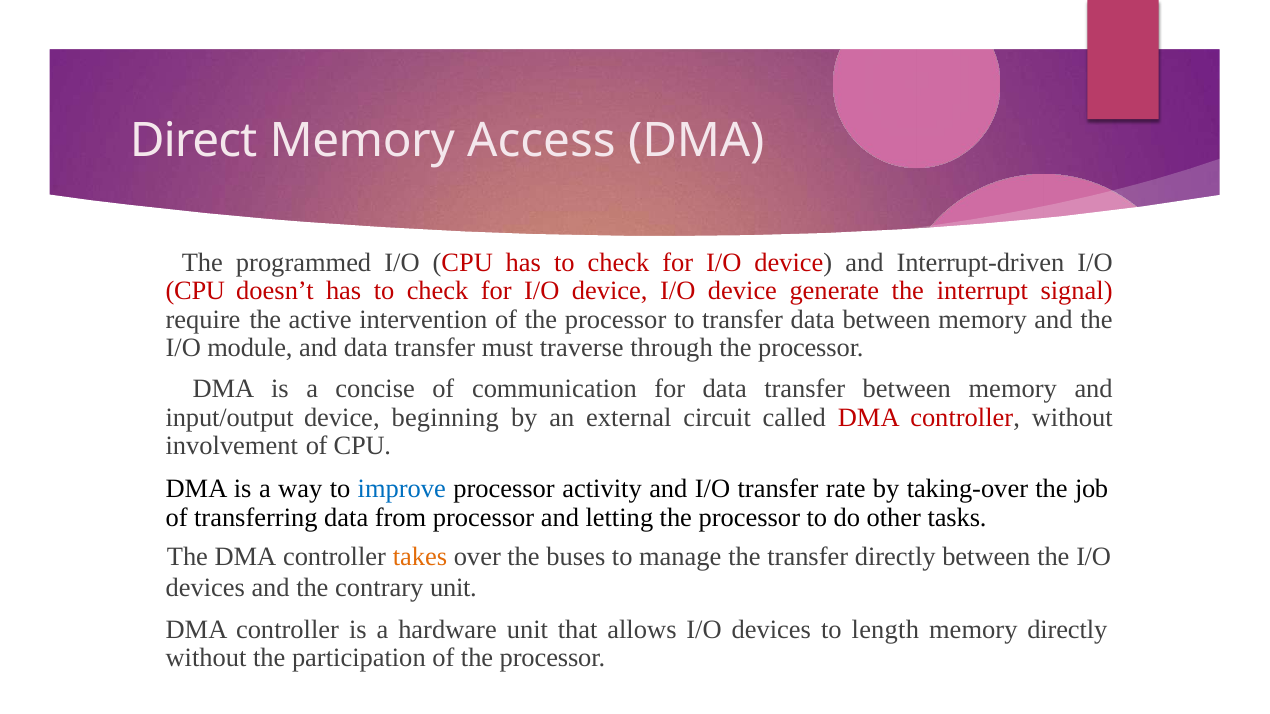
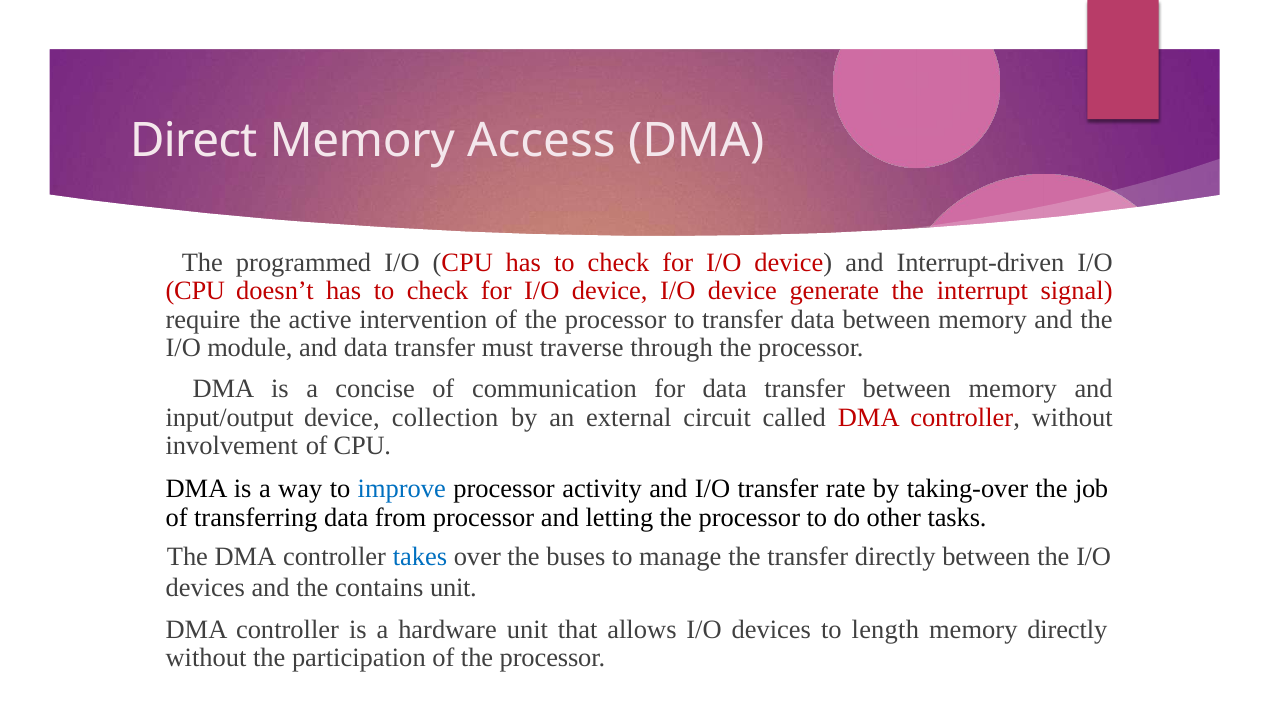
beginning: beginning -> collection
takes colour: orange -> blue
contrary: contrary -> contains
